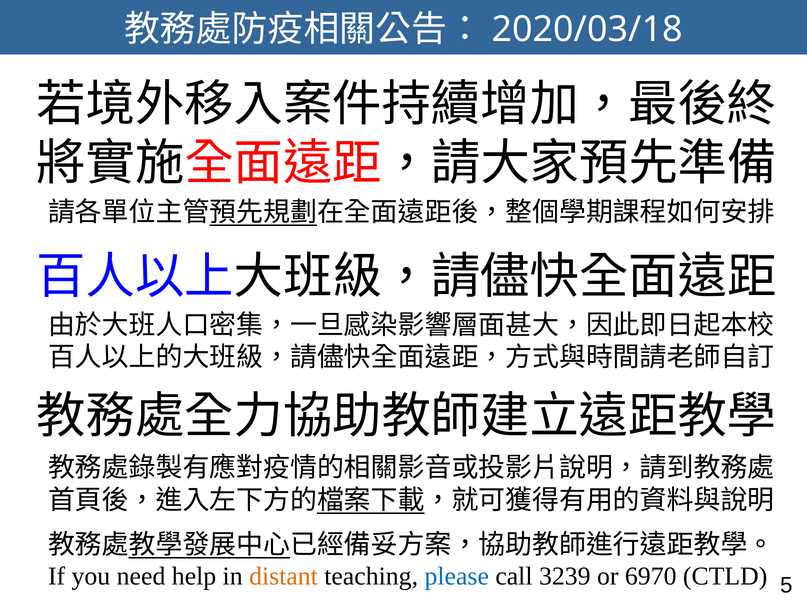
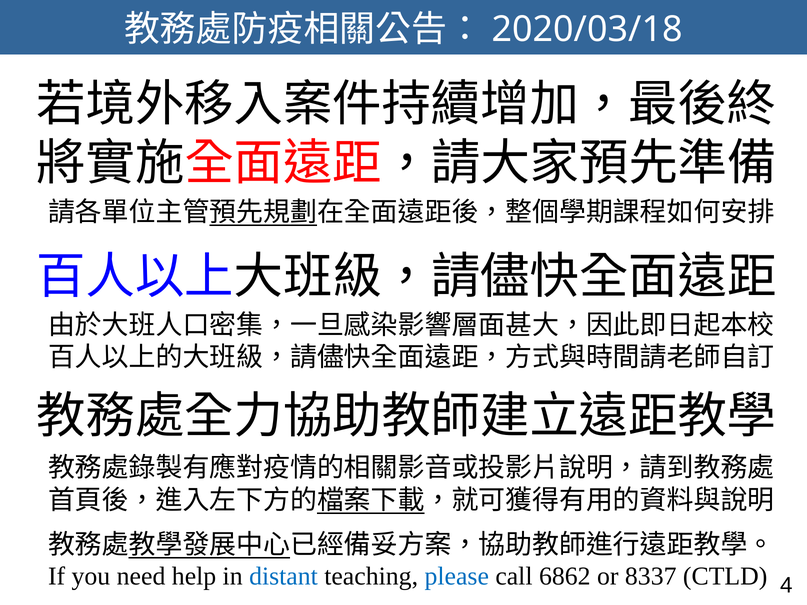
distant colour: orange -> blue
3239: 3239 -> 6862
6970: 6970 -> 8337
5: 5 -> 4
